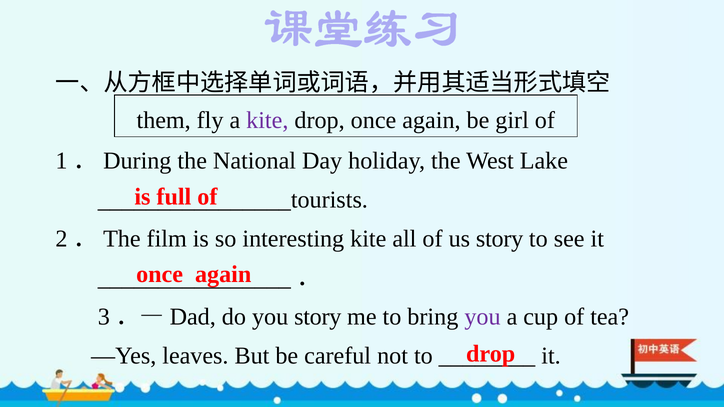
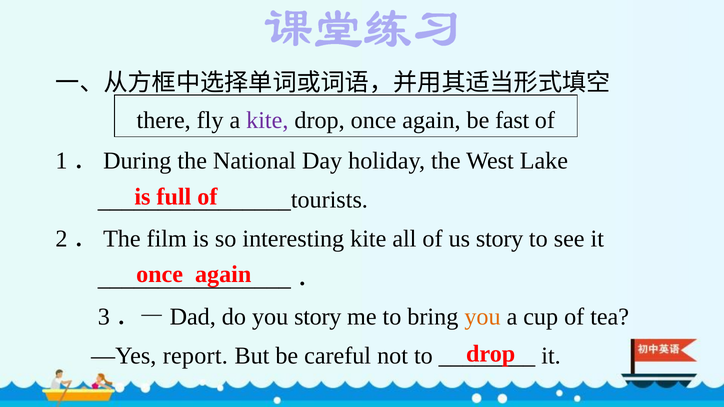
them: them -> there
girl: girl -> fast
you at (482, 317) colour: purple -> orange
leaves: leaves -> report
